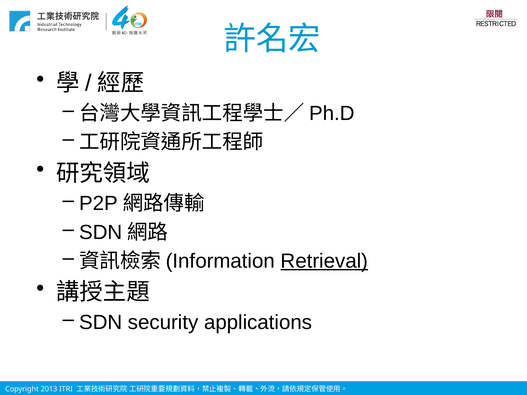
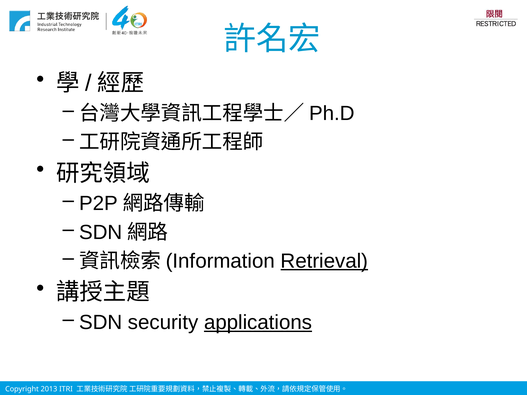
applications underline: none -> present
